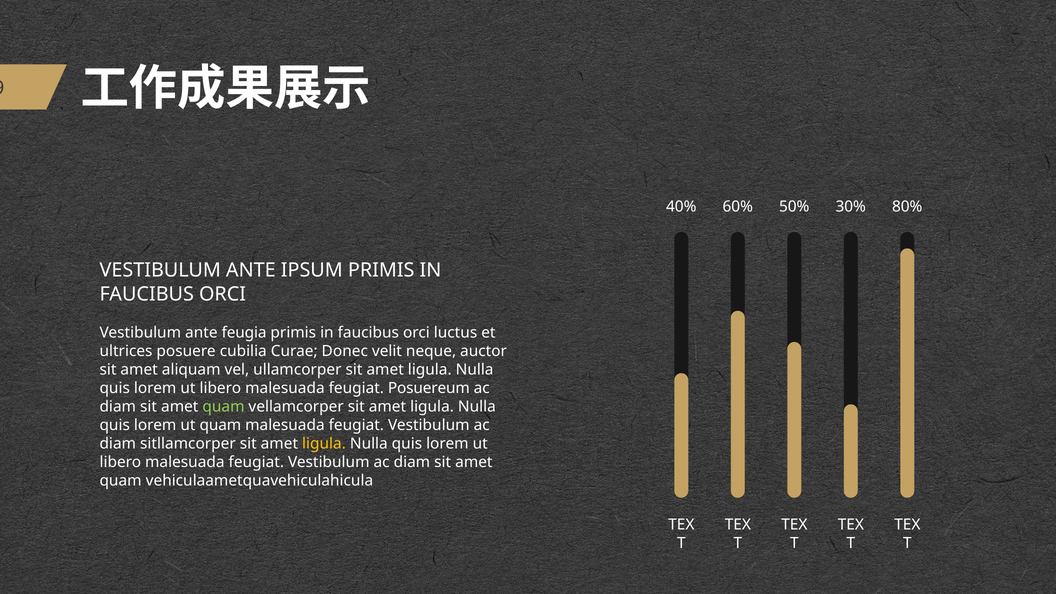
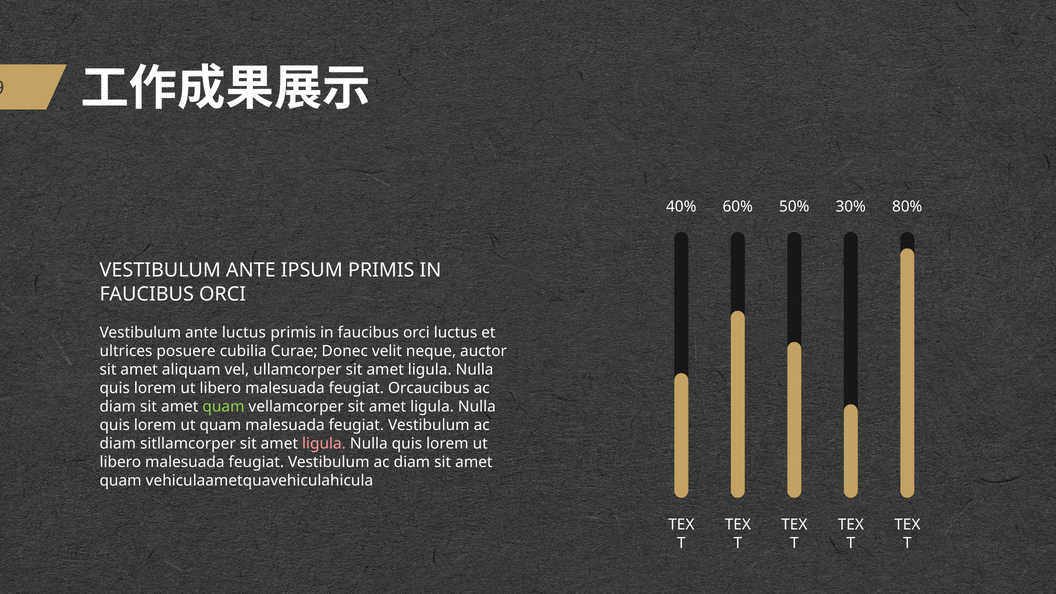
ante feugia: feugia -> luctus
Posuereum: Posuereum -> Orcaucibus
ligula at (324, 443) colour: yellow -> pink
